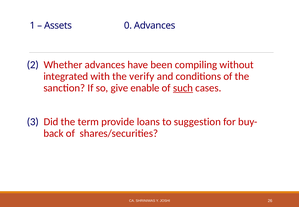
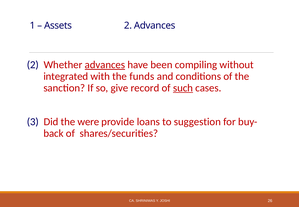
Assets 0: 0 -> 2
advances at (105, 65) underline: none -> present
verify: verify -> funds
enable: enable -> record
term: term -> were
